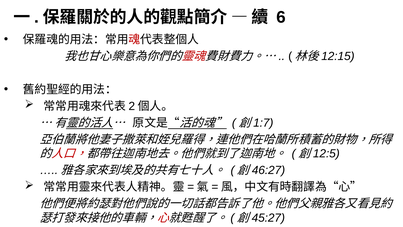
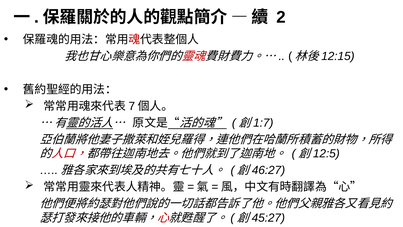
6: 6 -> 2
2: 2 -> 7
